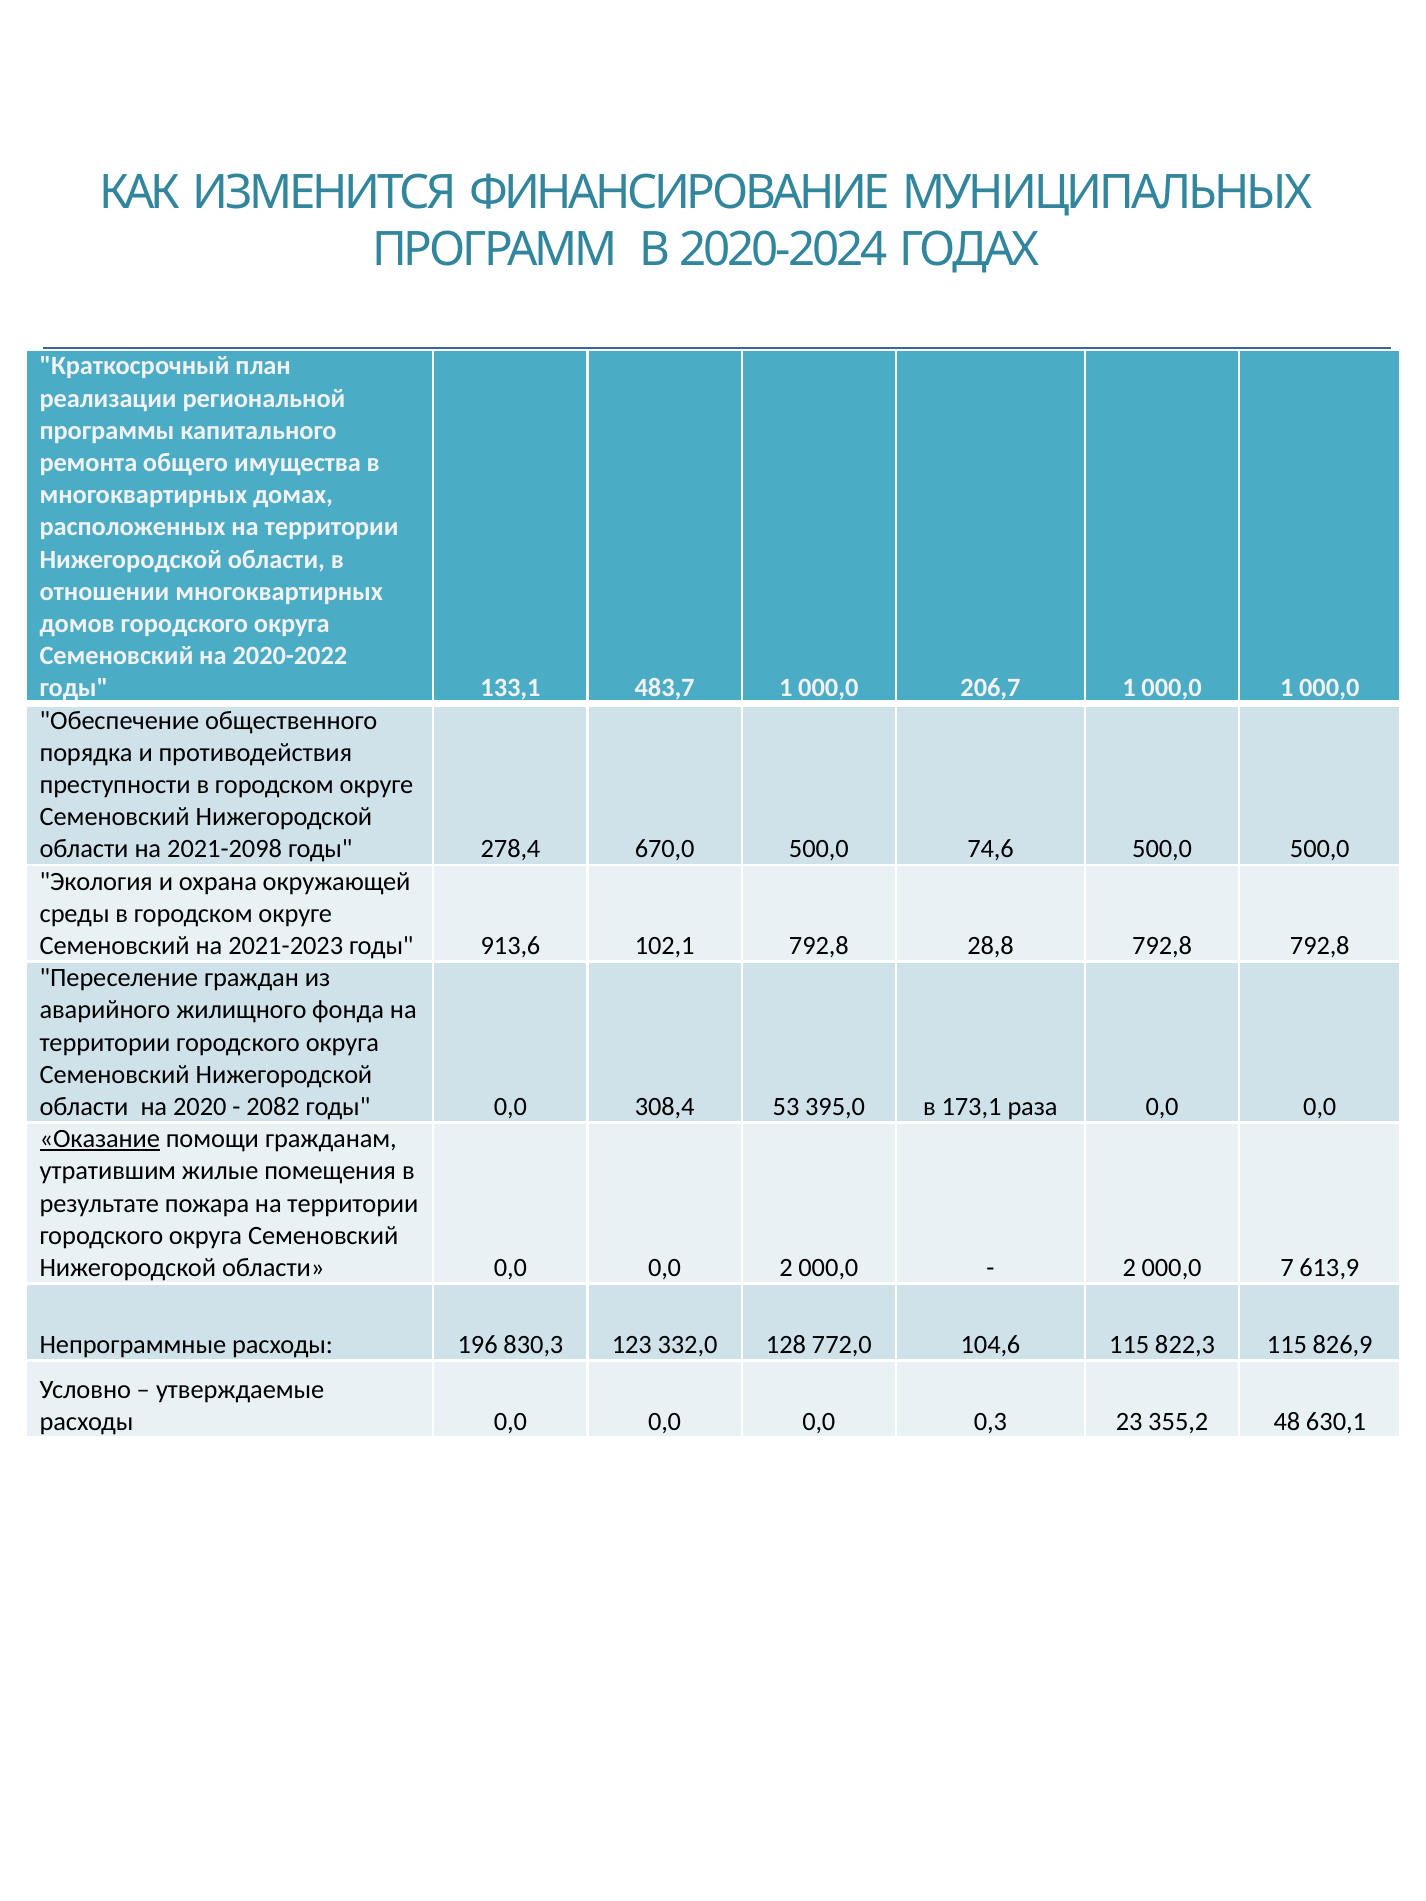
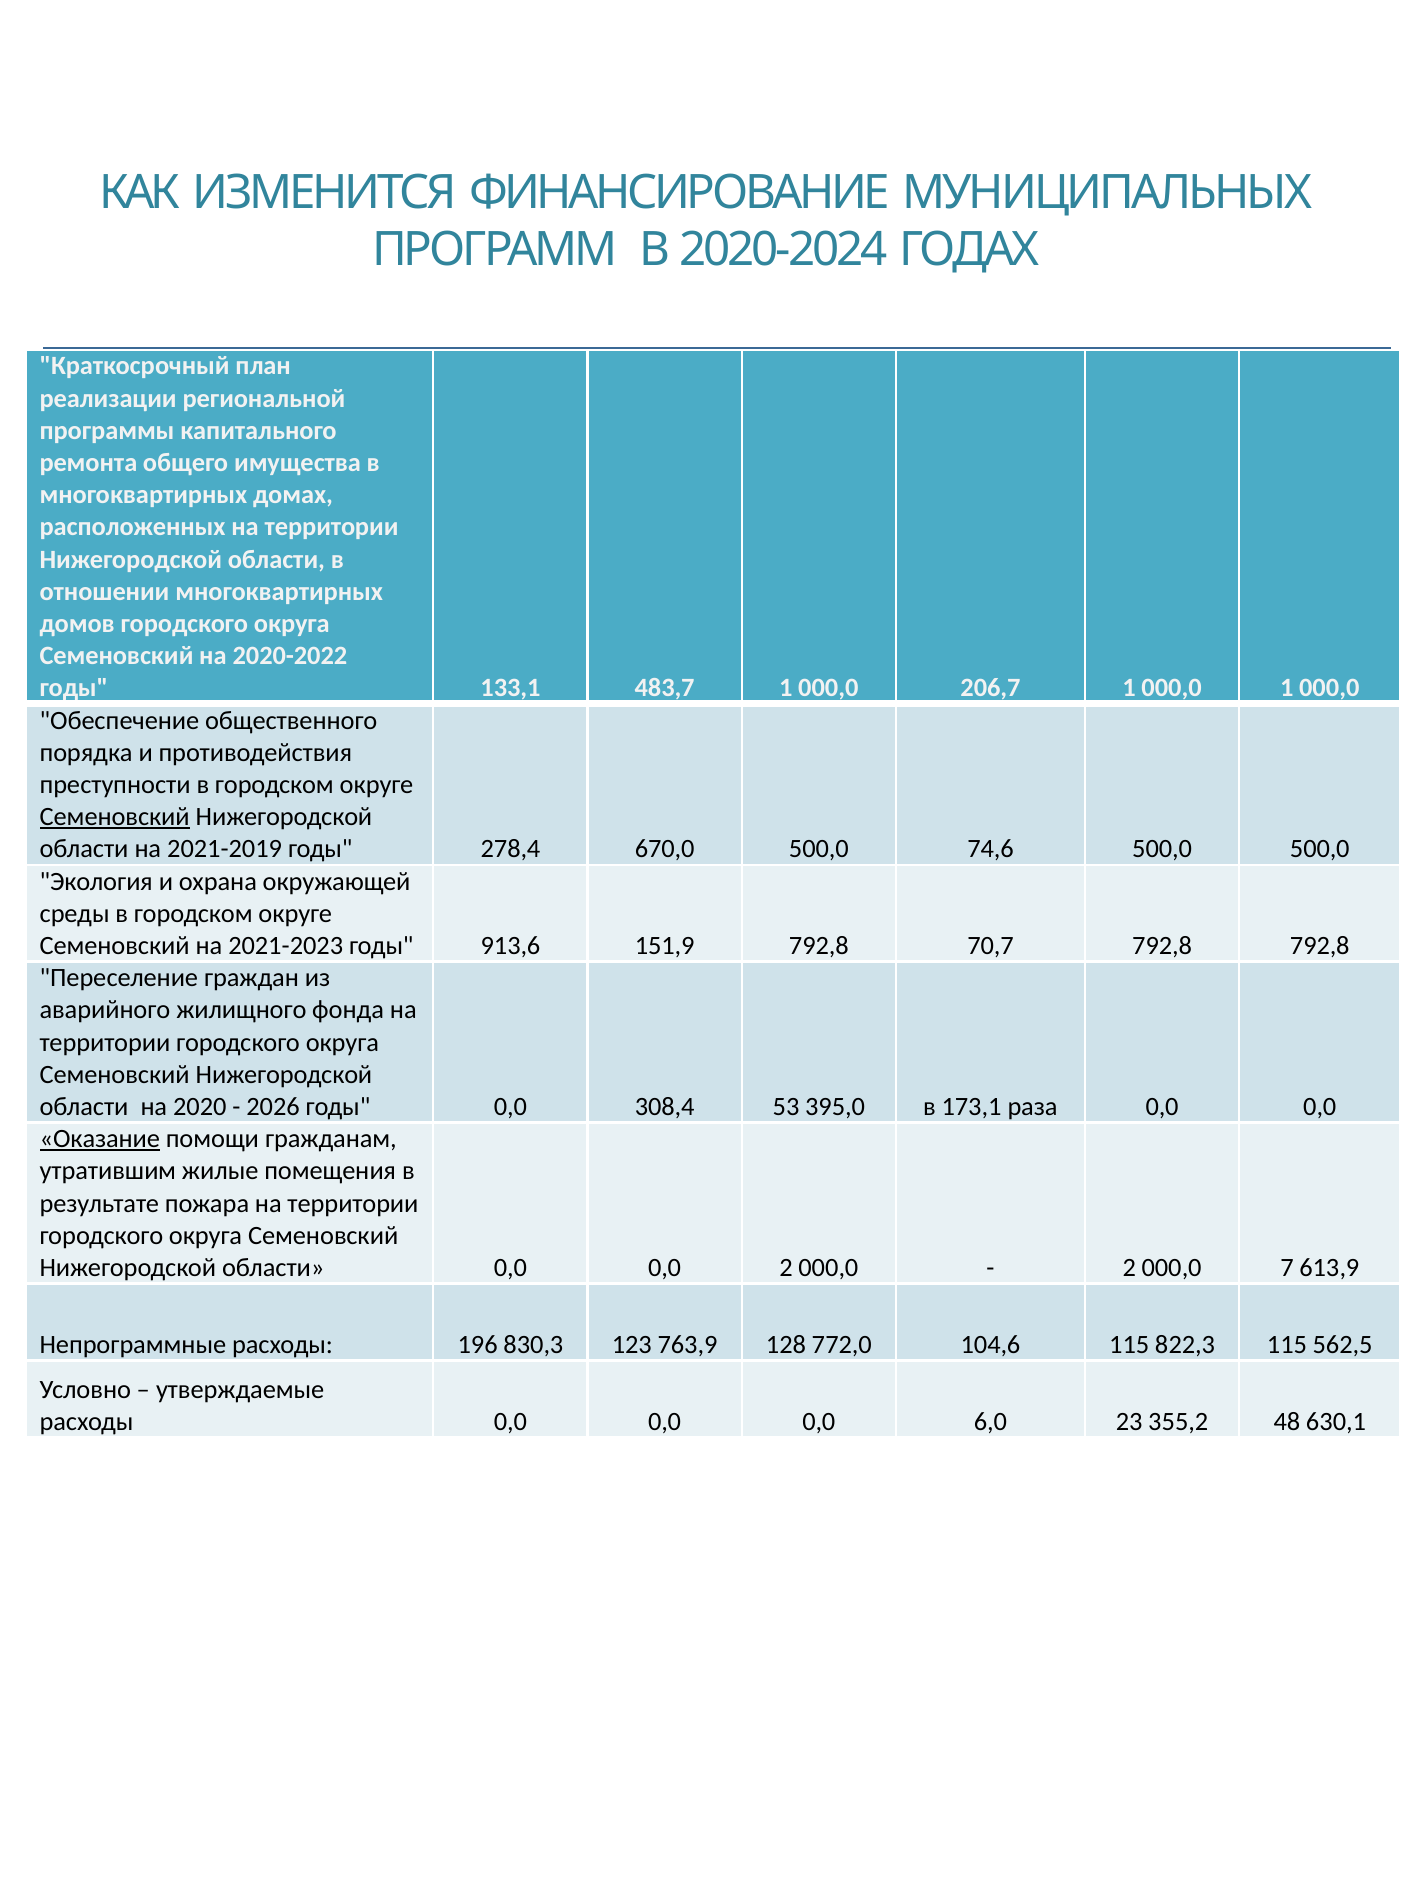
Семеновский at (115, 817) underline: none -> present
2021-2098: 2021-2098 -> 2021-2019
102,1: 102,1 -> 151,9
28,8: 28,8 -> 70,7
2082: 2082 -> 2026
332,0: 332,0 -> 763,9
826,9: 826,9 -> 562,5
0,3: 0,3 -> 6,0
